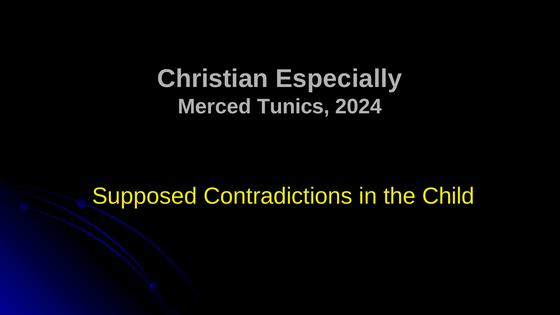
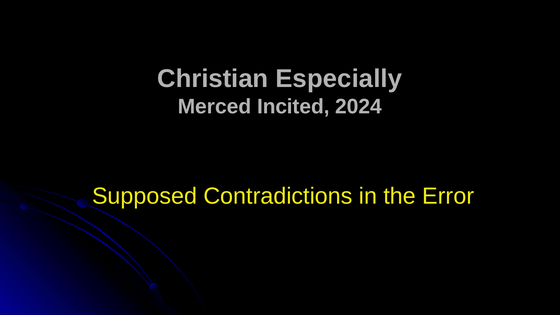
Tunics: Tunics -> Incited
Child: Child -> Error
